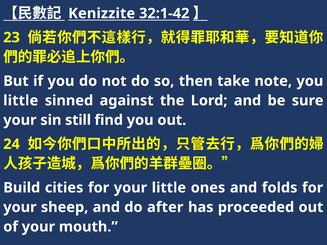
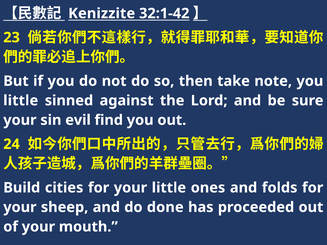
still: still -> evil
after: after -> done
